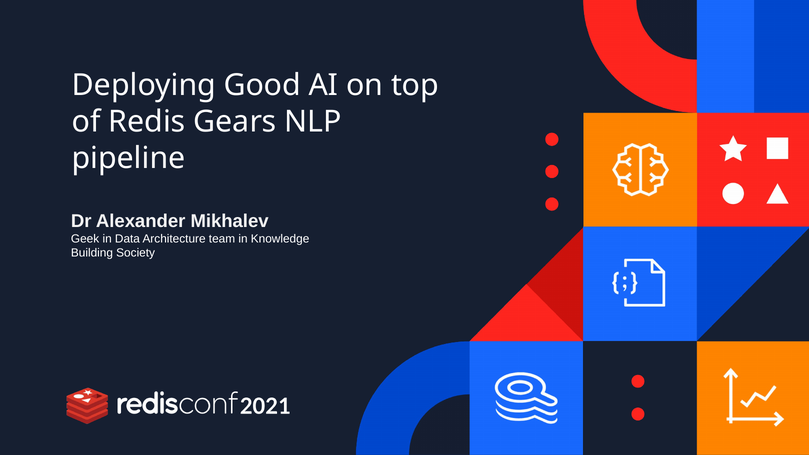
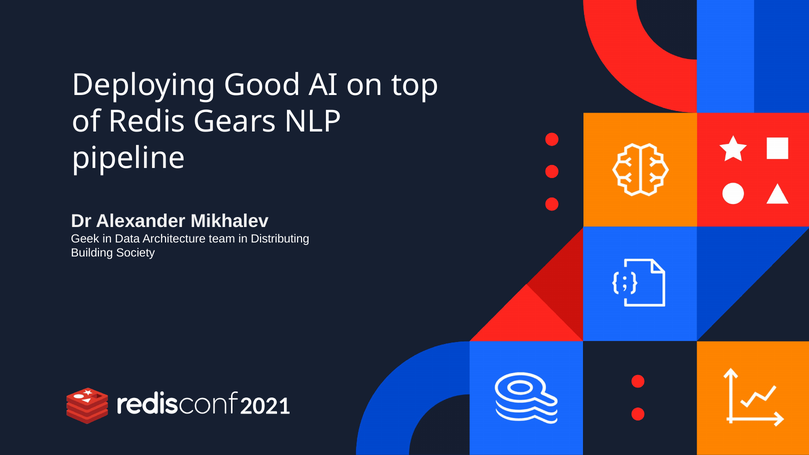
Knowledge: Knowledge -> Distributing
